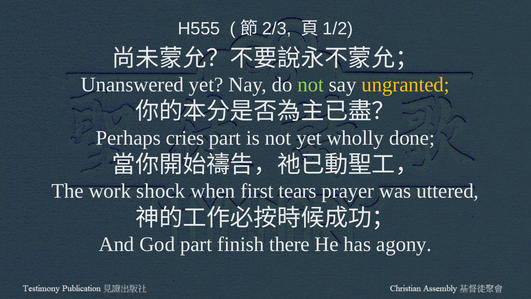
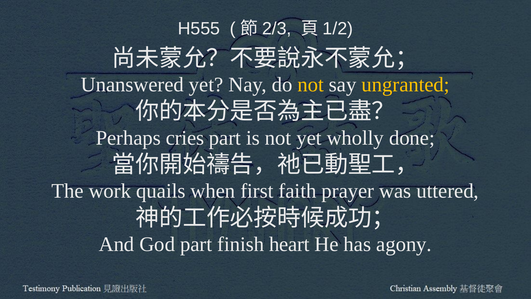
not at (311, 85) colour: light green -> yellow
shock: shock -> quails
tears: tears -> faith
there: there -> heart
